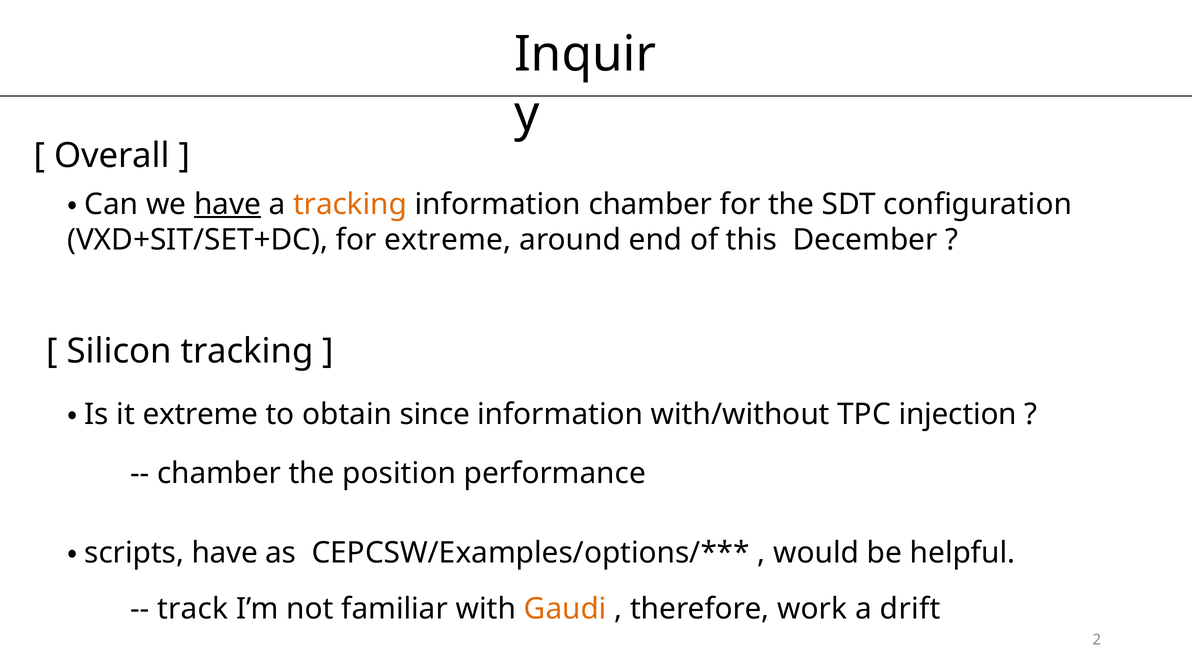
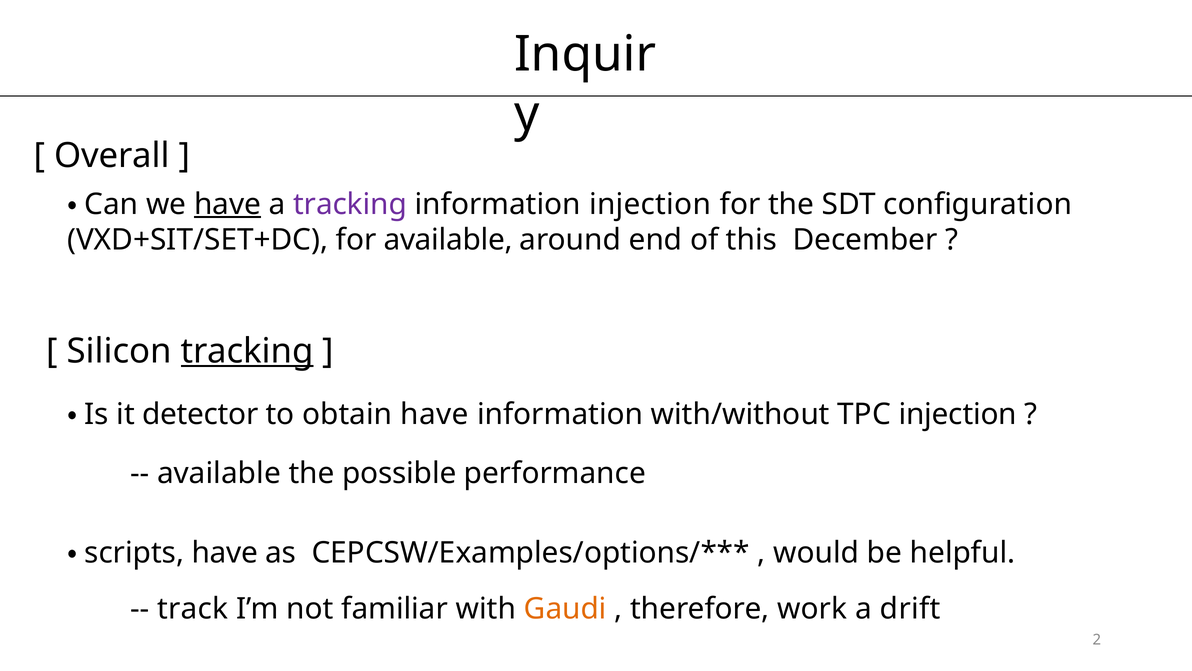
tracking at (350, 204) colour: orange -> purple
information chamber: chamber -> injection
for extreme: extreme -> available
tracking at (247, 351) underline: none -> present
it extreme: extreme -> detector
obtain since: since -> have
chamber at (219, 473): chamber -> available
position: position -> possible
